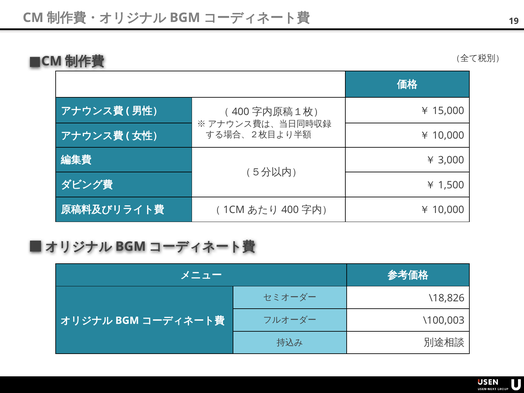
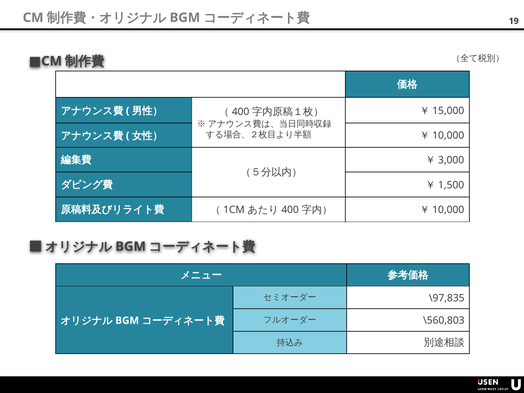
\18,826: \18,826 -> \97,835
\100,003: \100,003 -> \560,803
